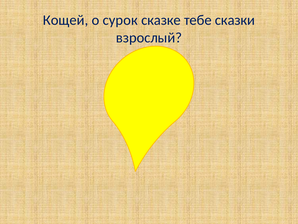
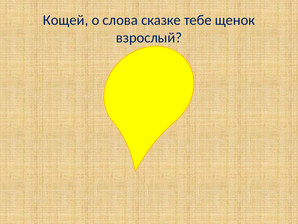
сурок: сурок -> слова
сказки: сказки -> щенок
